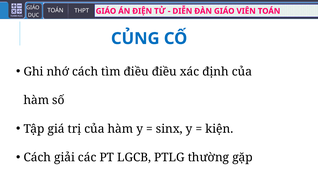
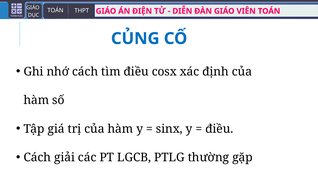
điều điều: điều -> cosx
kiện at (219, 129): kiện -> điều
